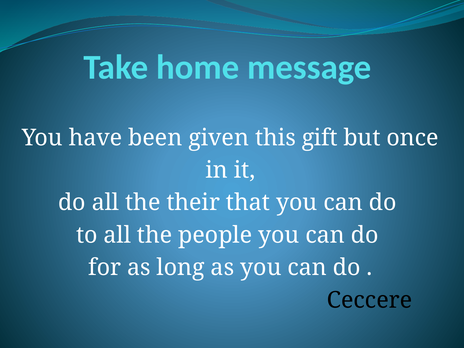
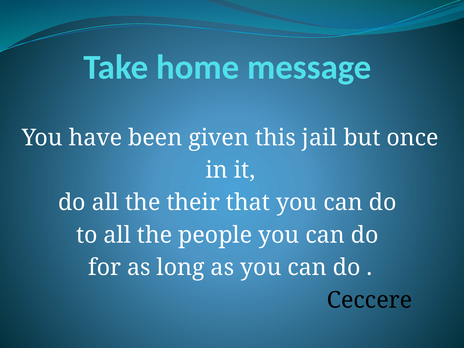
gift: gift -> jail
